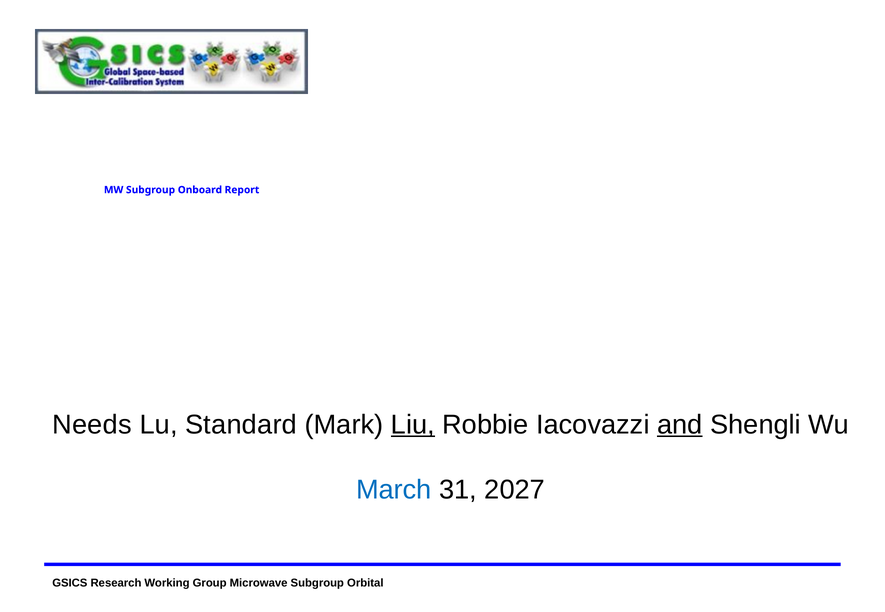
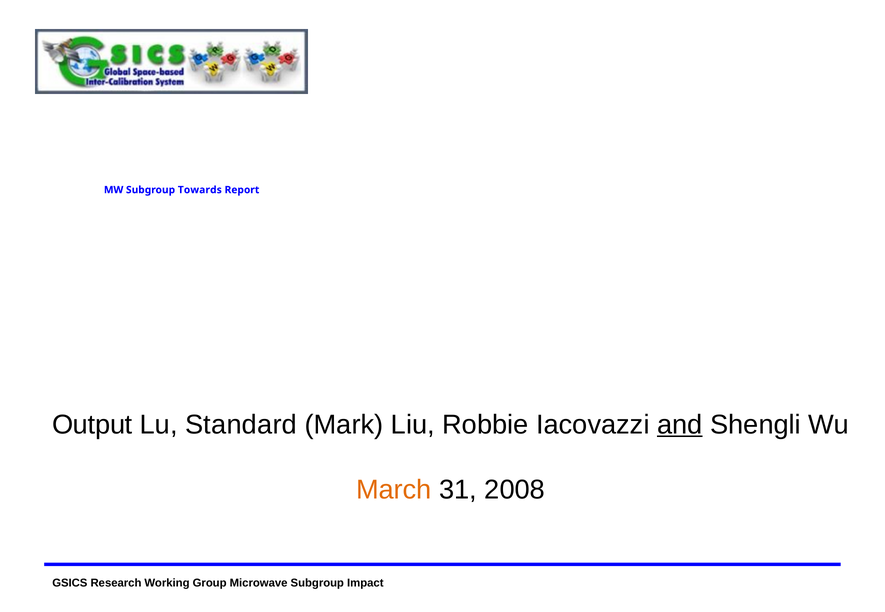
Onboard: Onboard -> Towards
Needs: Needs -> Output
Liu underline: present -> none
March colour: blue -> orange
2027: 2027 -> 2008
Orbital: Orbital -> Impact
